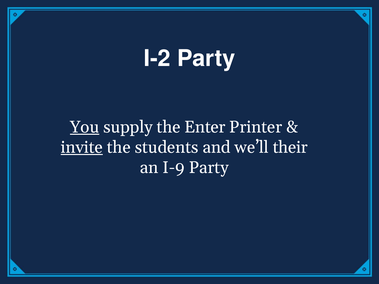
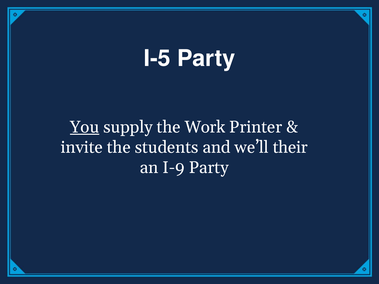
I-2: I-2 -> I-5
Enter: Enter -> Work
invite underline: present -> none
